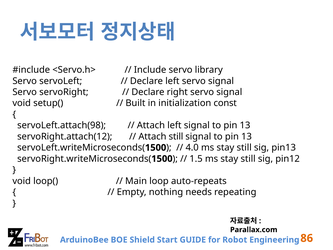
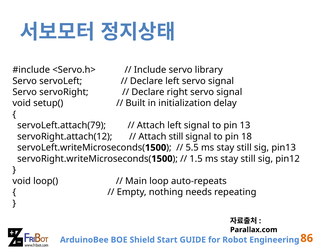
const: const -> delay
servoLeft.attach(98: servoLeft.attach(98 -> servoLeft.attach(79
13 at (247, 136): 13 -> 18
4.0: 4.0 -> 5.5
